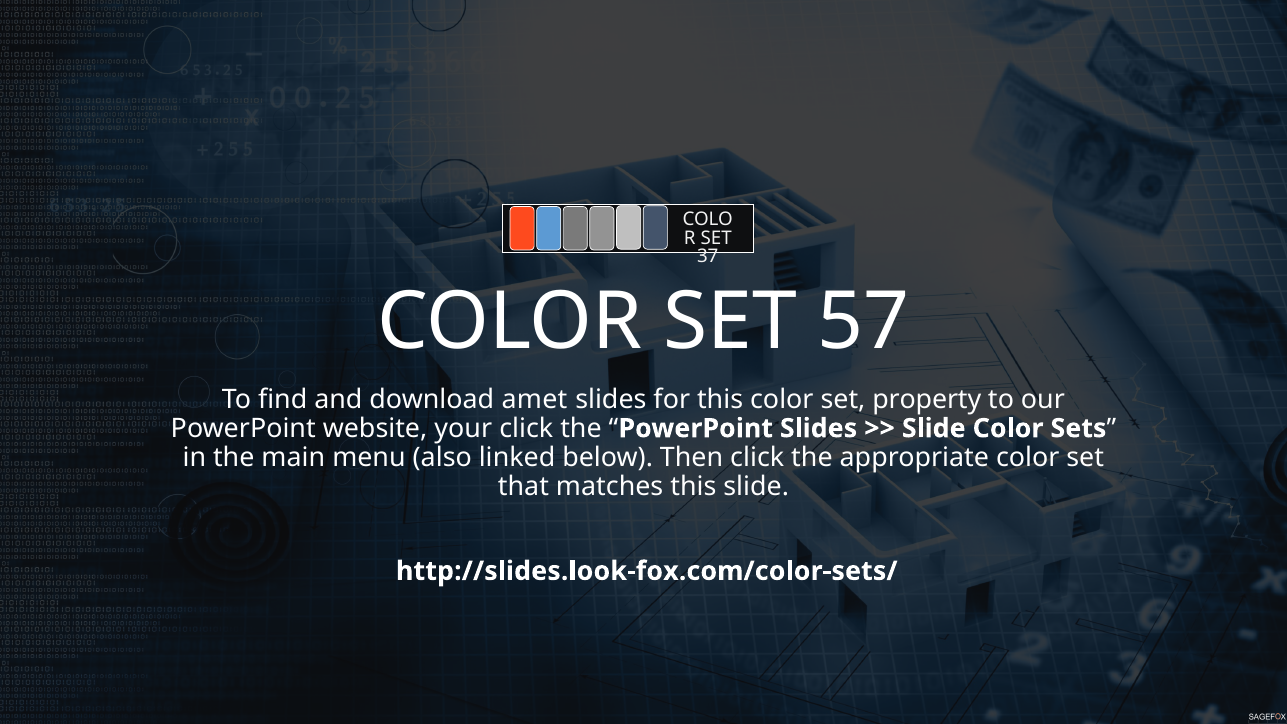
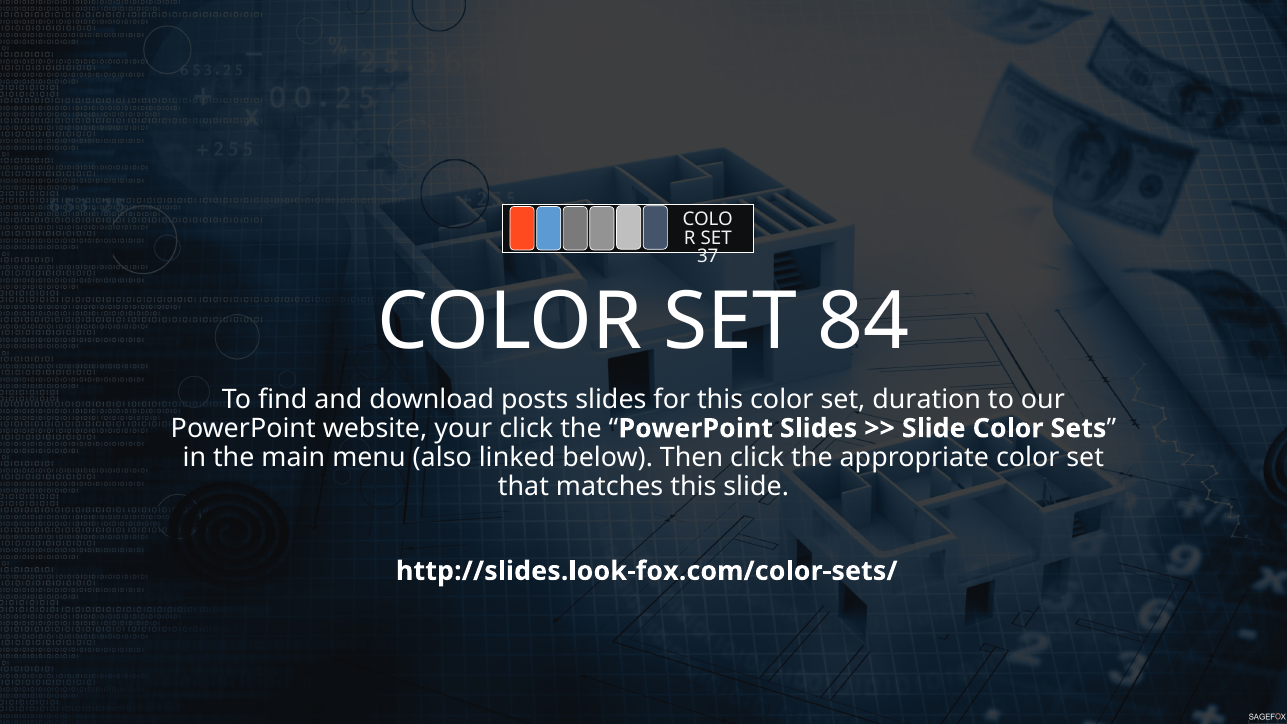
57: 57 -> 84
amet: amet -> posts
property: property -> duration
